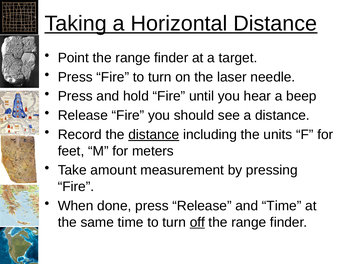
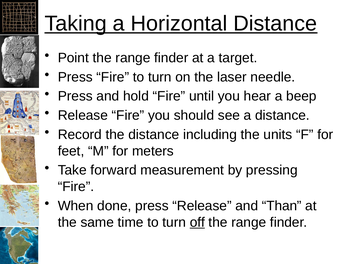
distance at (154, 135) underline: present -> none
amount: amount -> forward
and Time: Time -> Than
